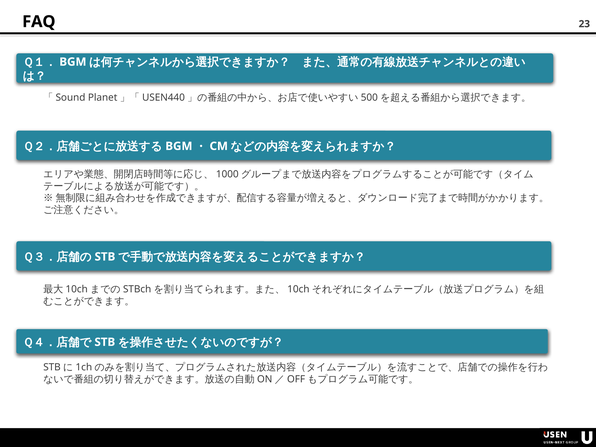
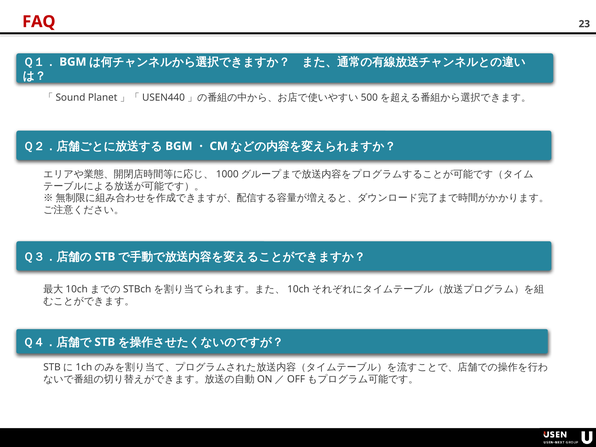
FAQ colour: black -> red
